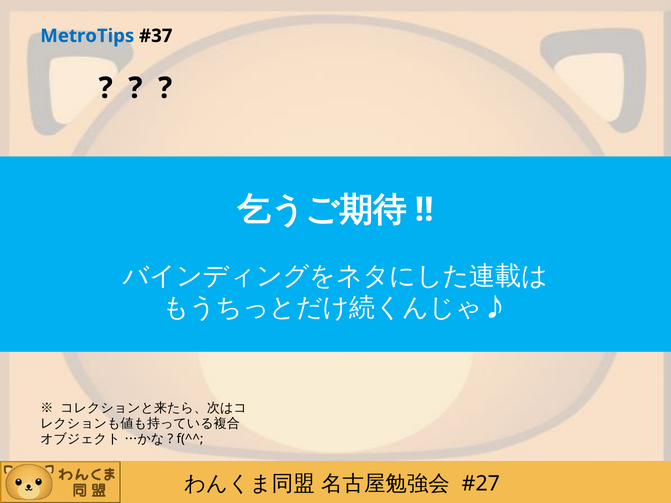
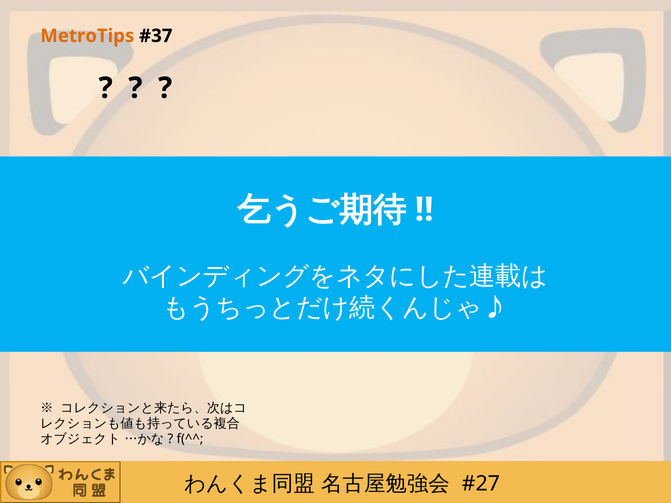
MetroTips colour: blue -> orange
